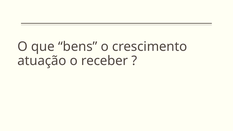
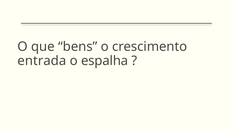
atuação: atuação -> entrada
receber: receber -> espalha
